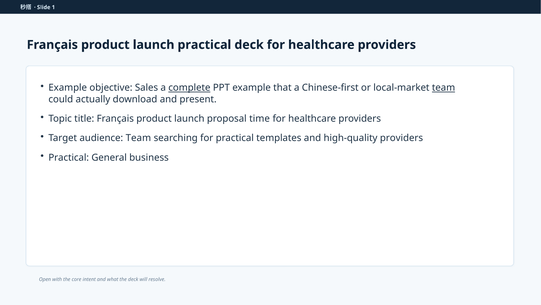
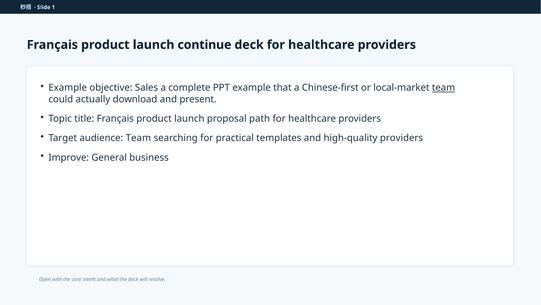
launch practical: practical -> continue
complete underline: present -> none
time: time -> path
Practical at (69, 157): Practical -> Improve
